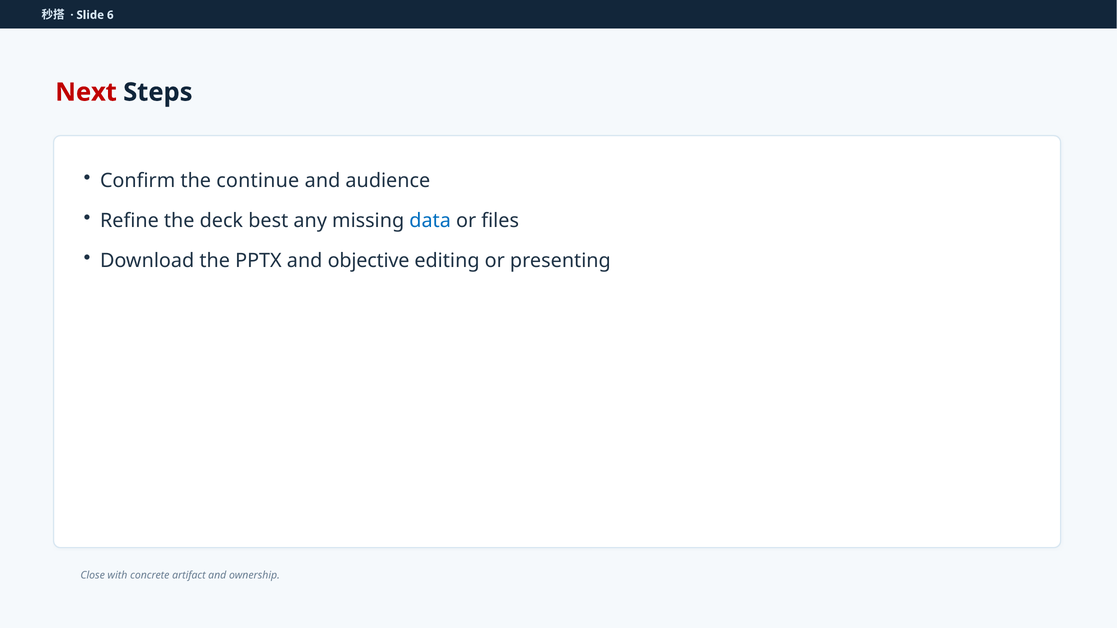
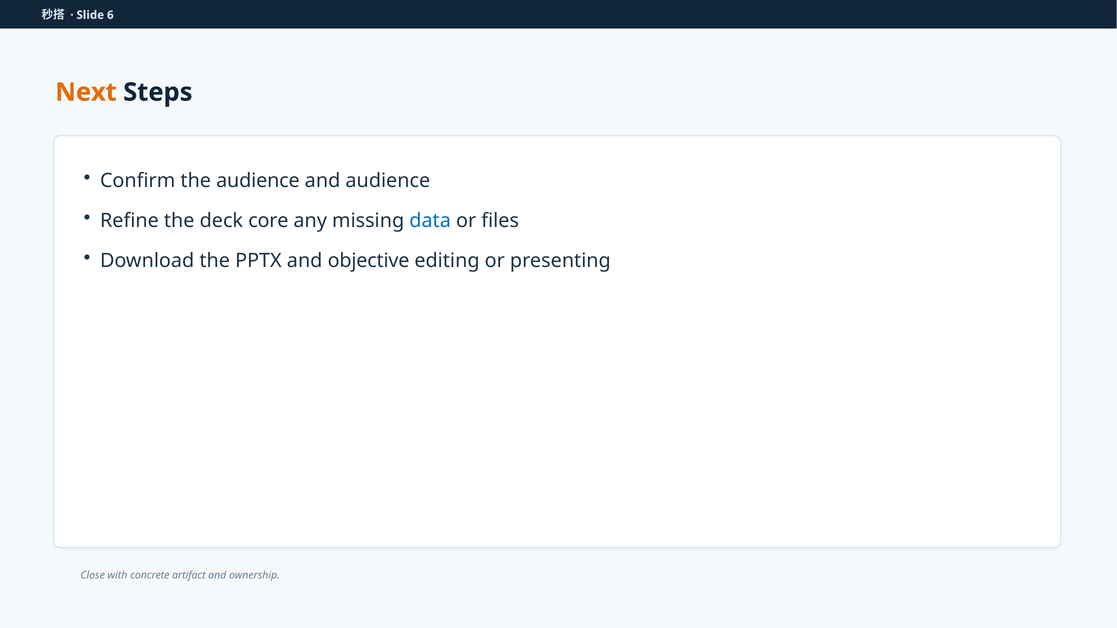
Next colour: red -> orange
the continue: continue -> audience
best: best -> core
